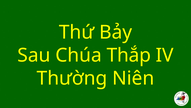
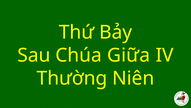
Thắp: Thắp -> Giữa
